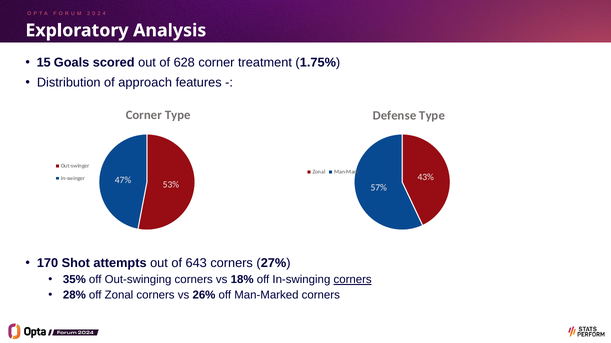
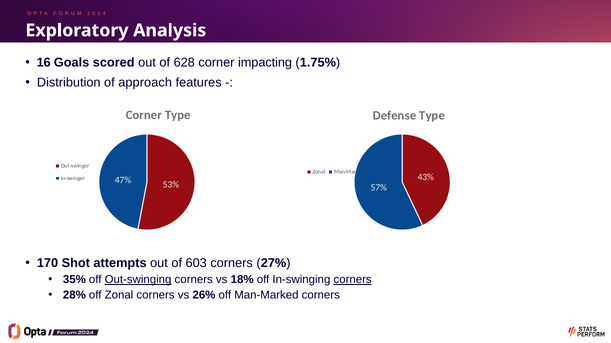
15: 15 -> 16
treatment: treatment -> impacting
643: 643 -> 603
Out-swinging underline: none -> present
